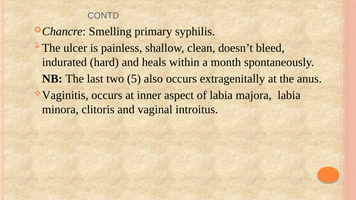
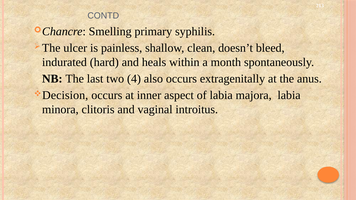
5: 5 -> 4
Vaginitis: Vaginitis -> Decision
